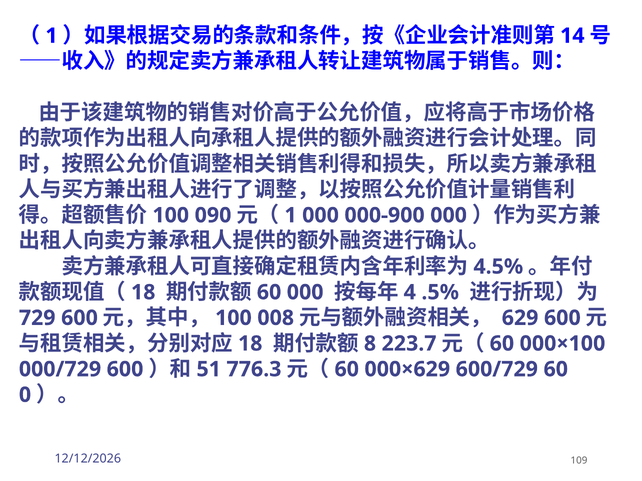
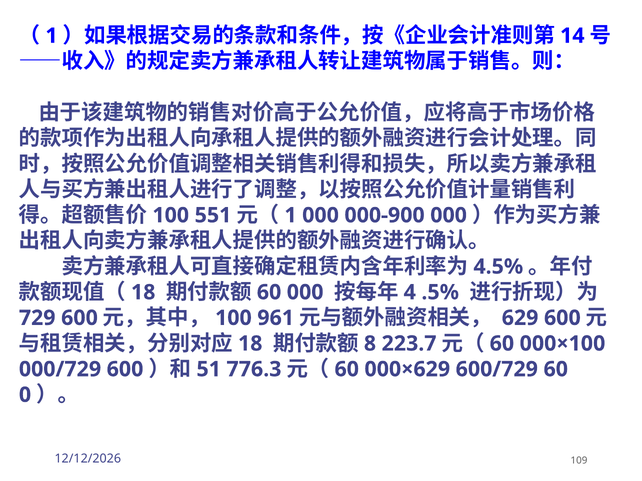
090: 090 -> 551
008: 008 -> 961
